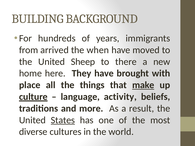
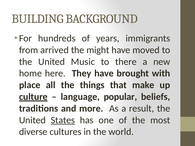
when: when -> might
Sheep: Sheep -> Music
make underline: present -> none
activity: activity -> popular
